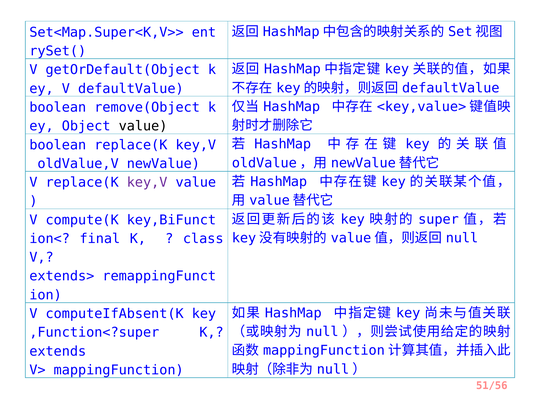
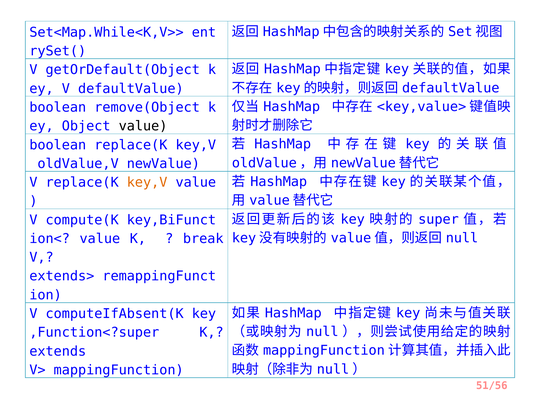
Set<Map.Super<K,V>>: Set<Map.Super<K,V>> -> Set<Map.While<K,V>>
key,V at (147, 182) colour: purple -> orange
final at (100, 239): final -> value
class: class -> break
